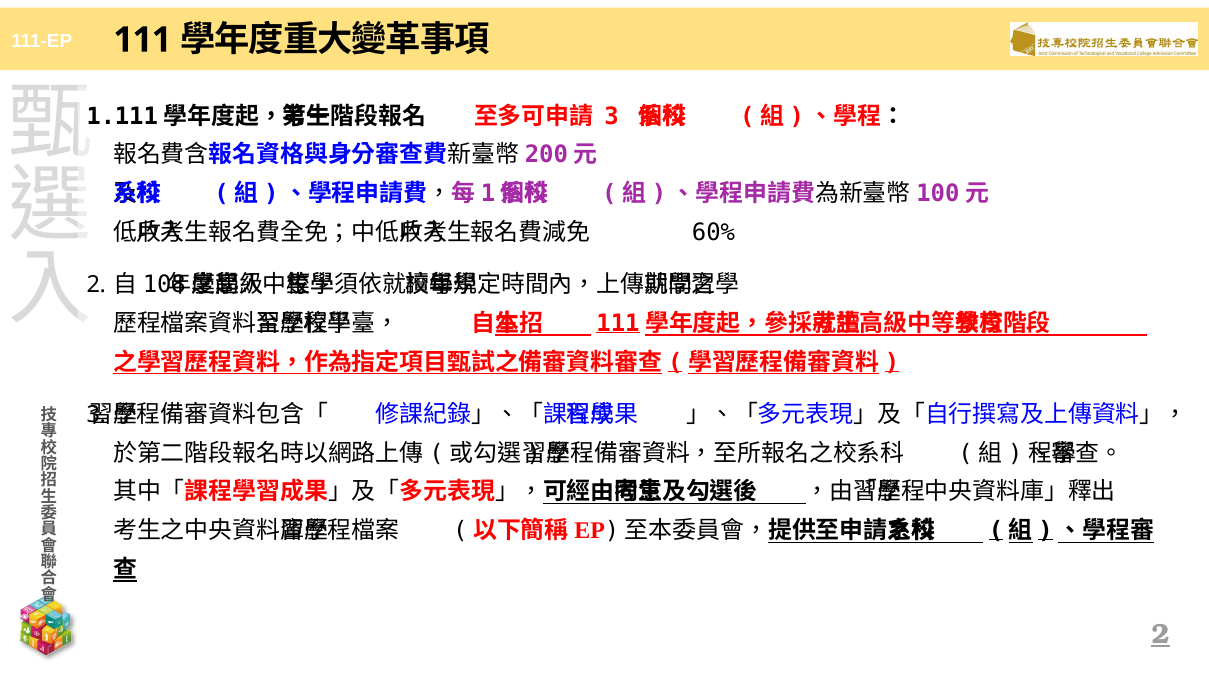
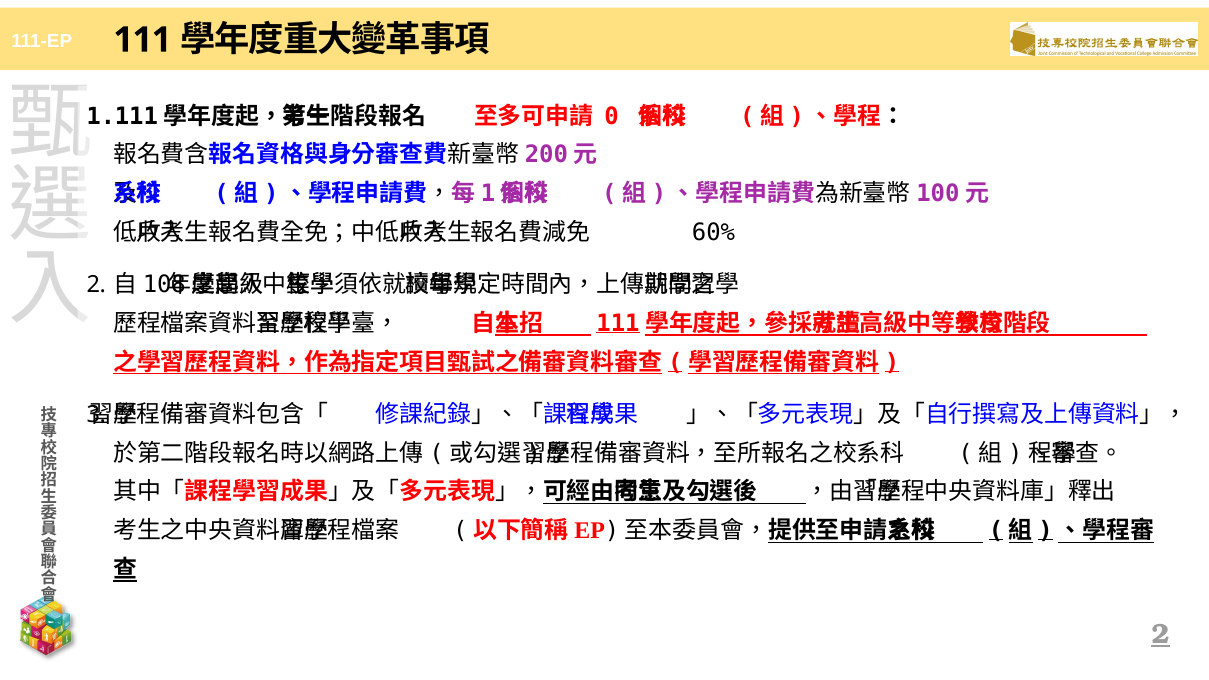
3 at (612, 116): 3 -> 0
